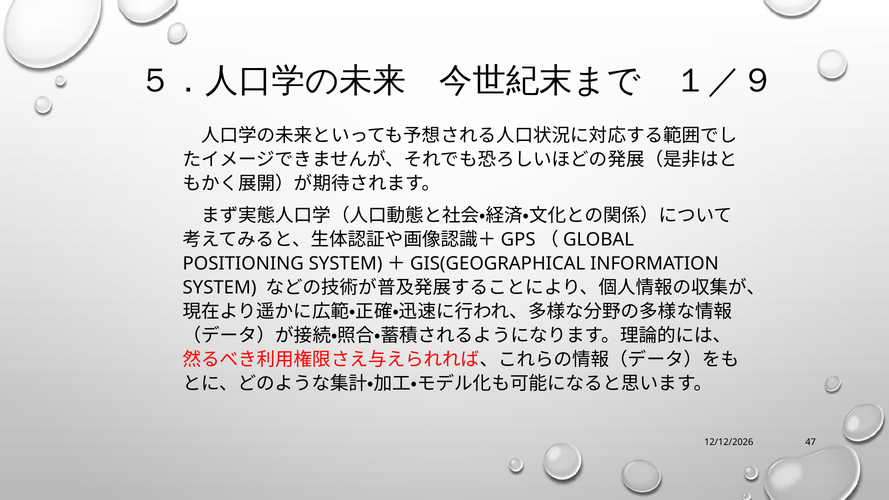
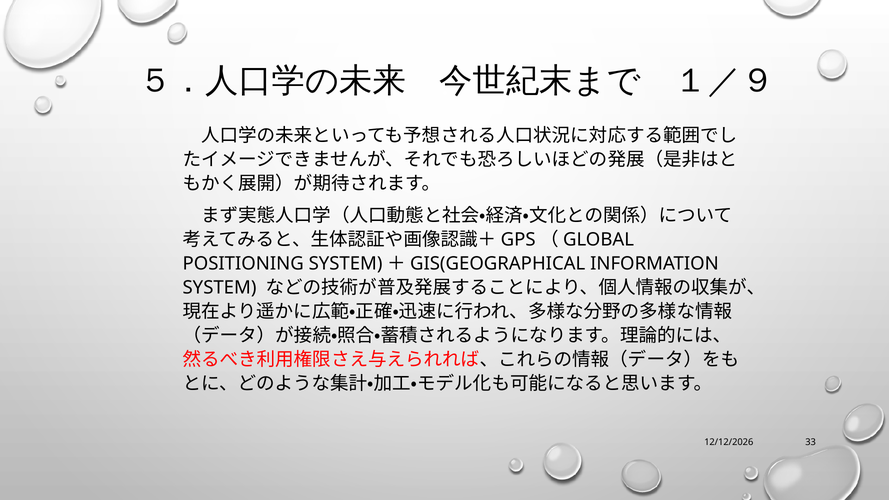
47: 47 -> 33
